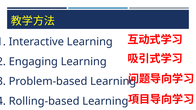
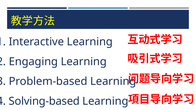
Rolling-based: Rolling-based -> Solving-based
